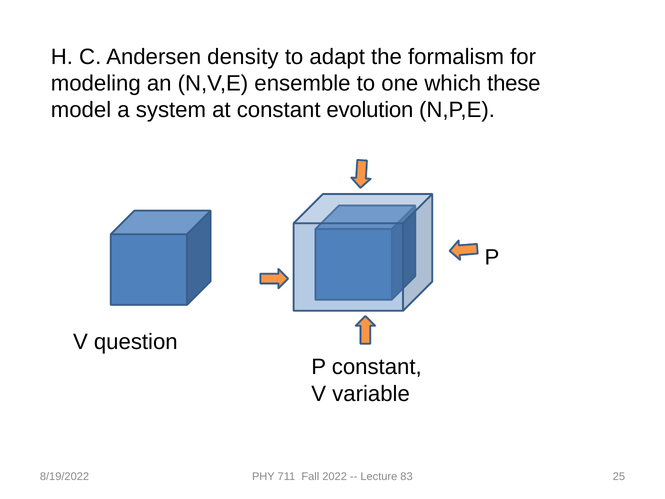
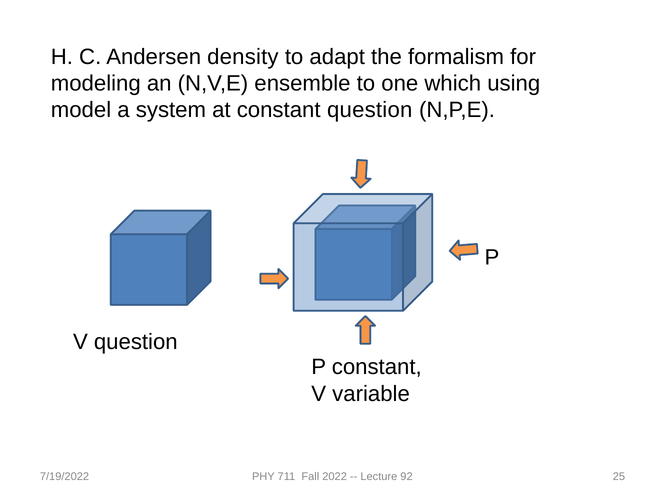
these: these -> using
constant evolution: evolution -> question
8/19/2022: 8/19/2022 -> 7/19/2022
83: 83 -> 92
